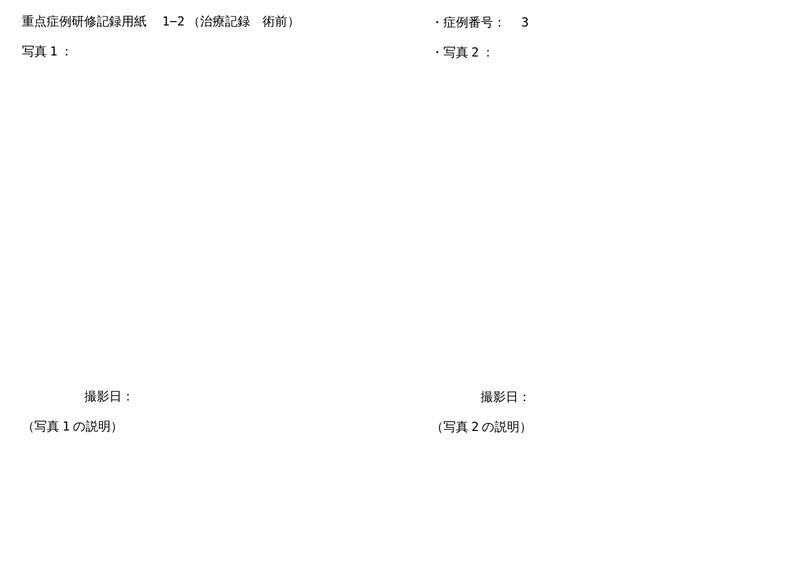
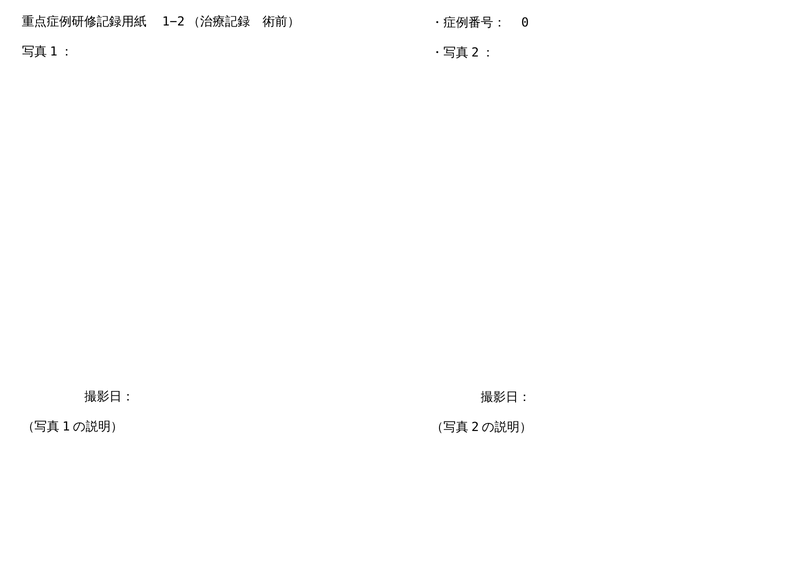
3: 3 -> 0
